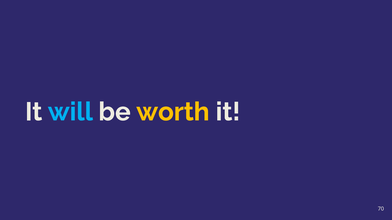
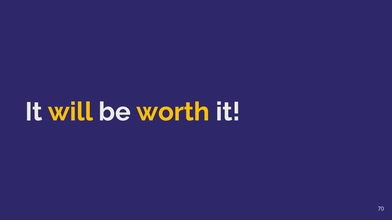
will colour: light blue -> yellow
